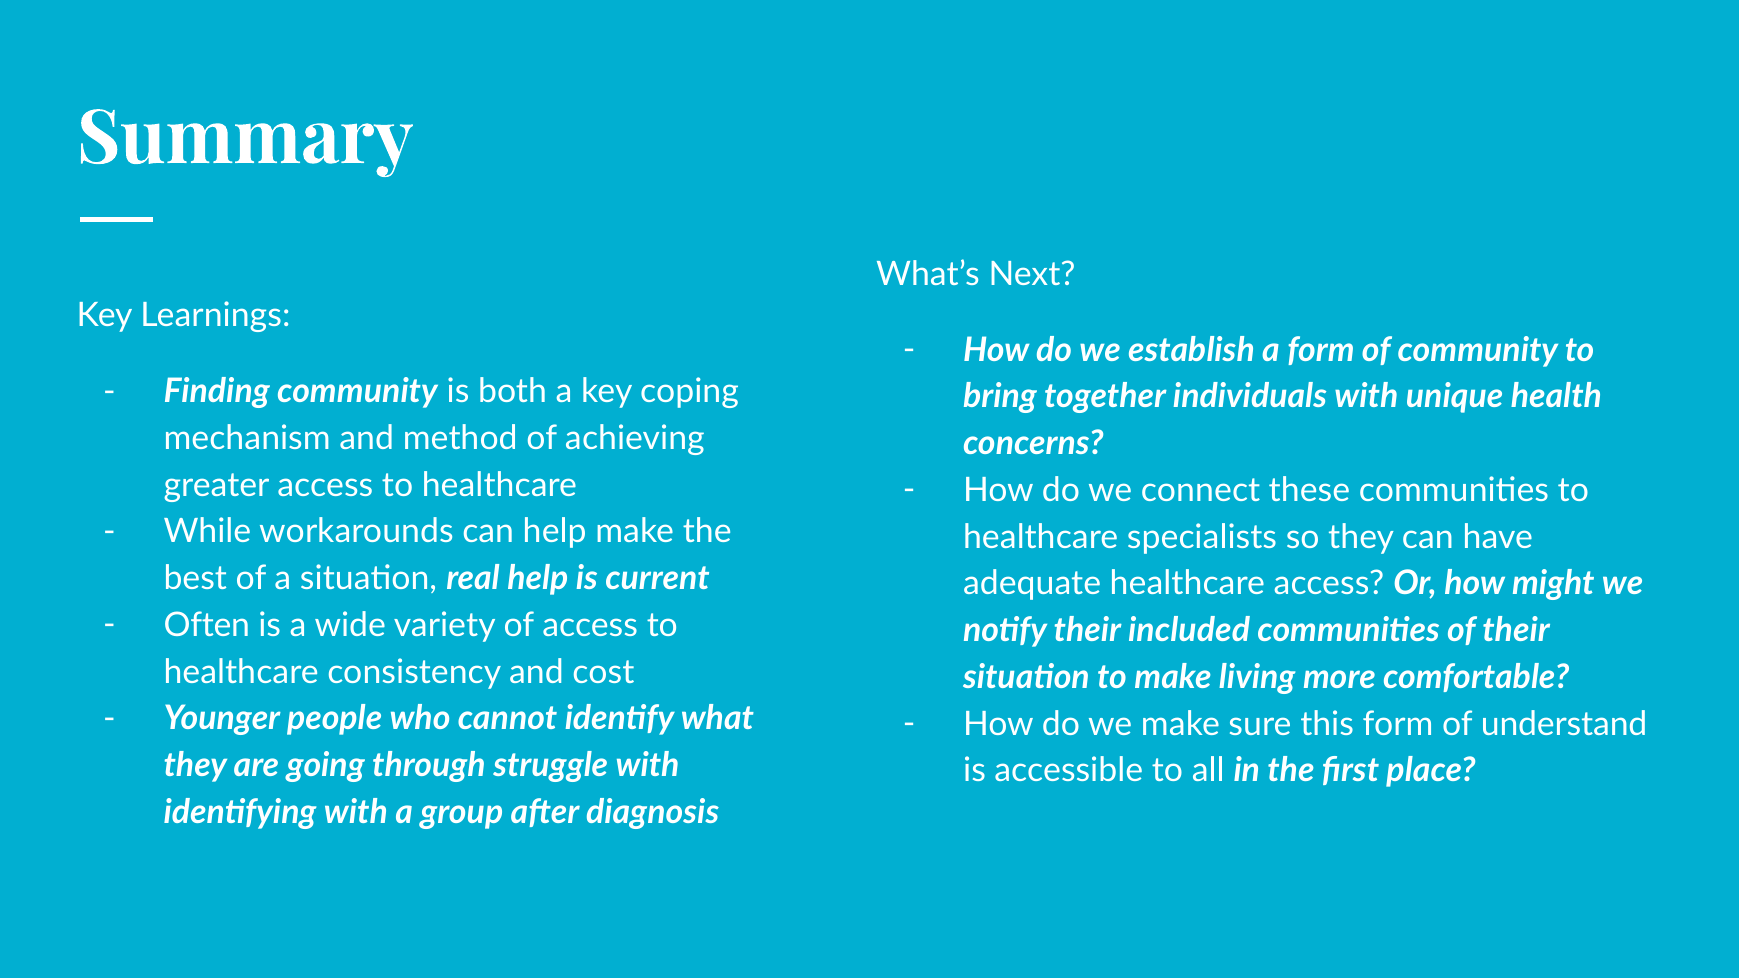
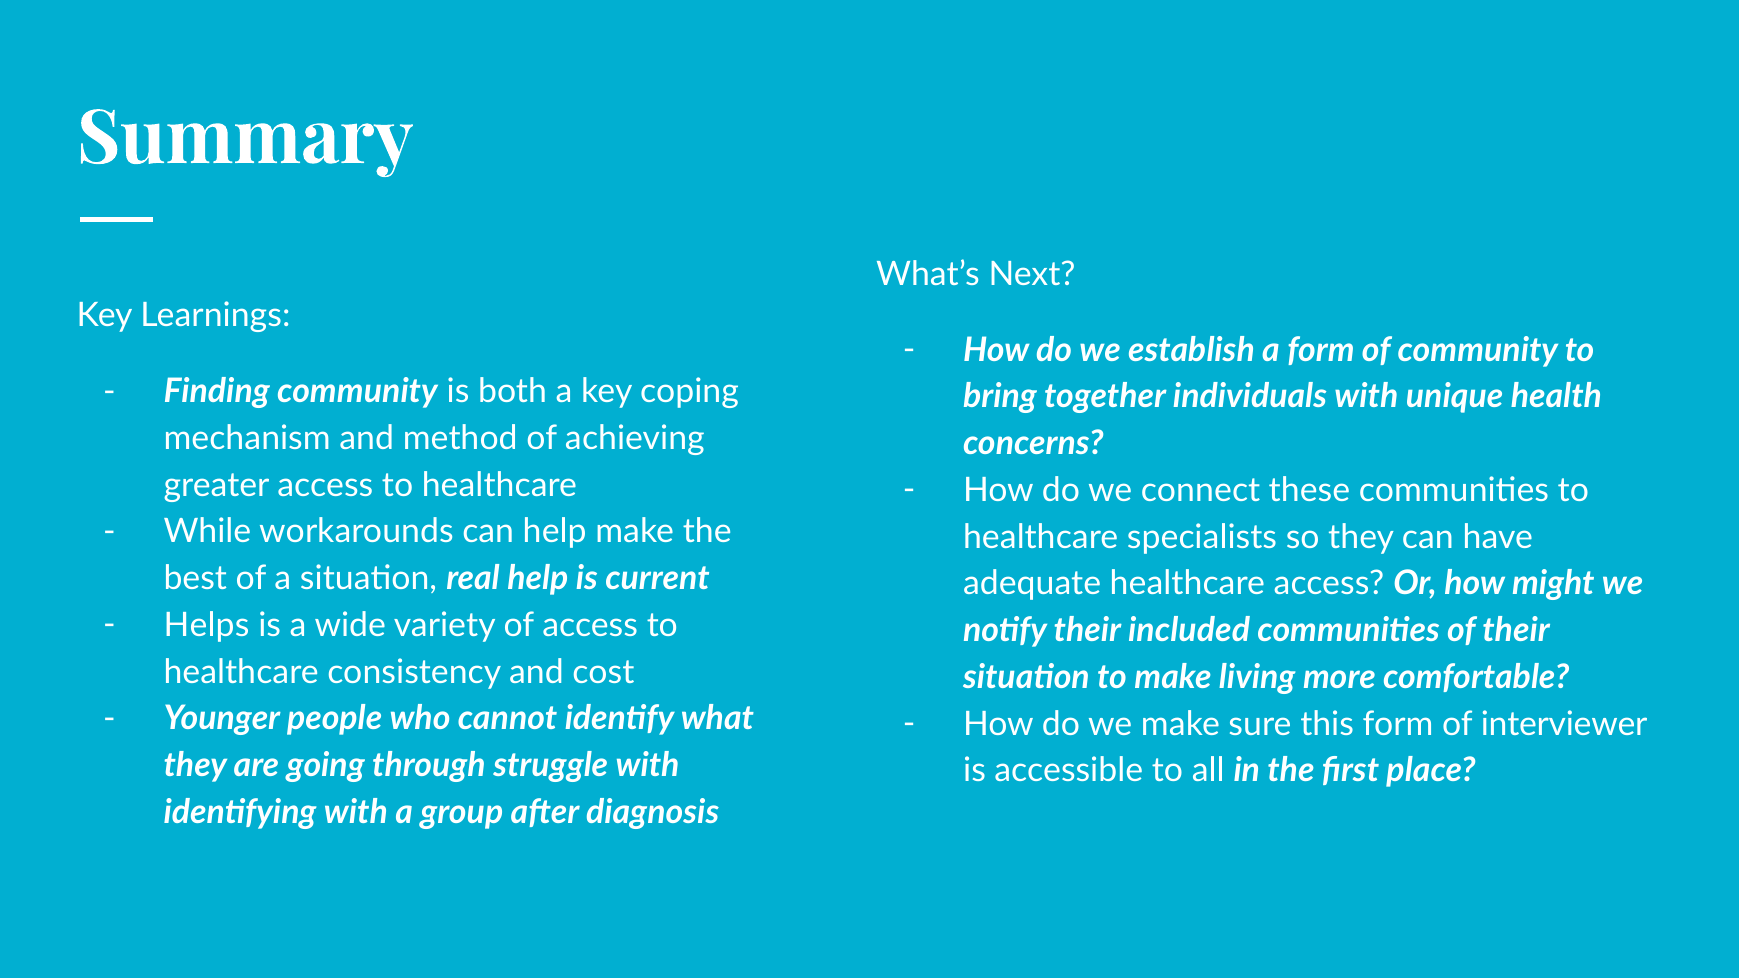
Often: Often -> Helps
understand: understand -> interviewer
